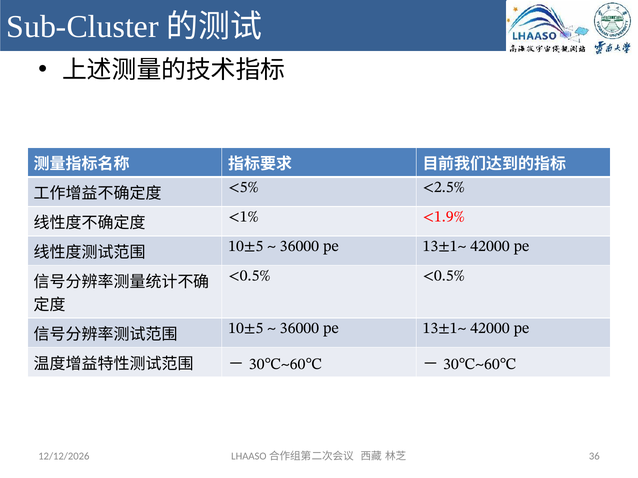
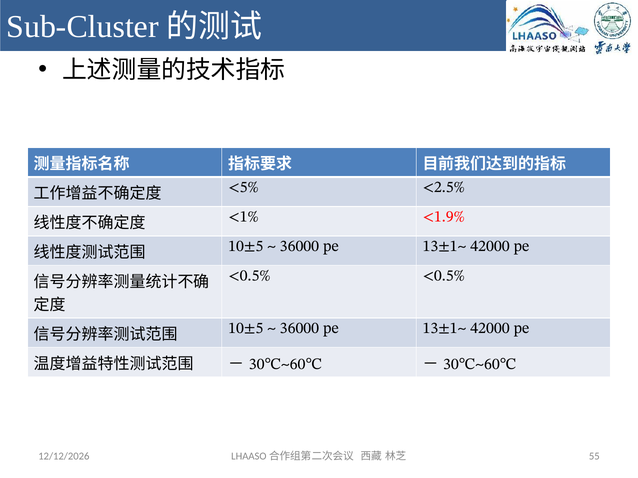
36: 36 -> 55
